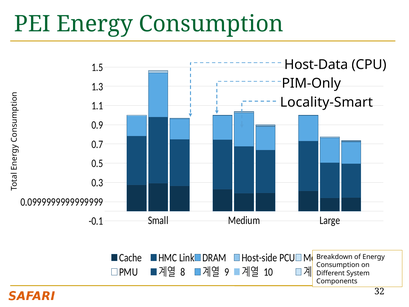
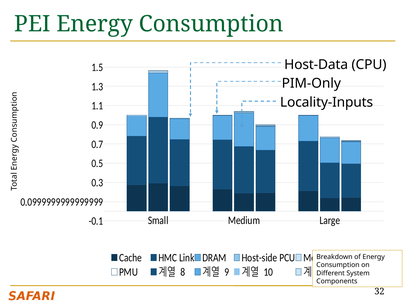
Locality-Smart: Locality-Smart -> Locality-Inputs
